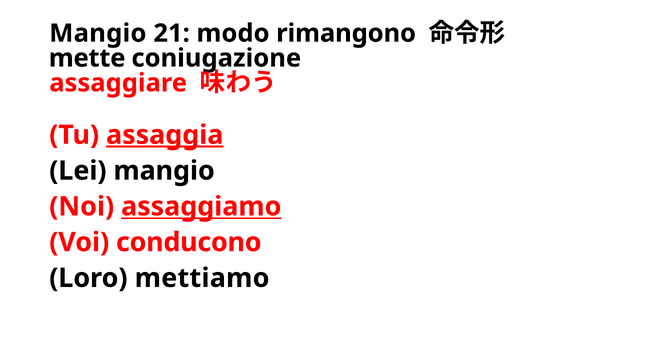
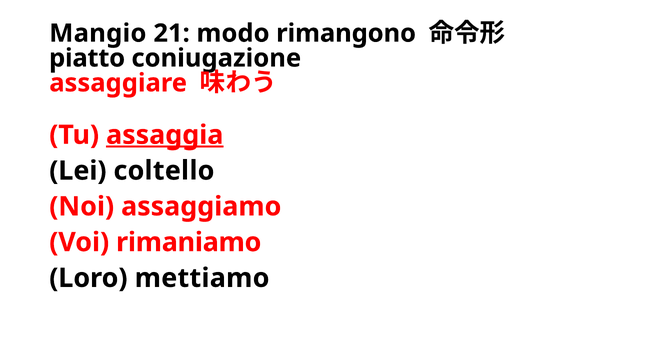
mette: mette -> piatto
Lei mangio: mangio -> coltello
assaggiamo underline: present -> none
conducono: conducono -> rimaniamo
